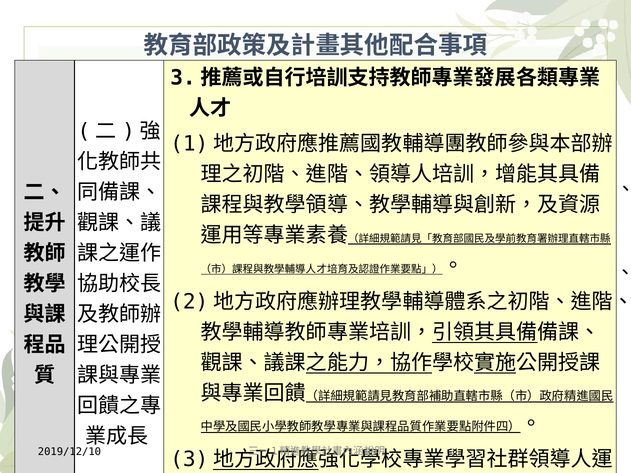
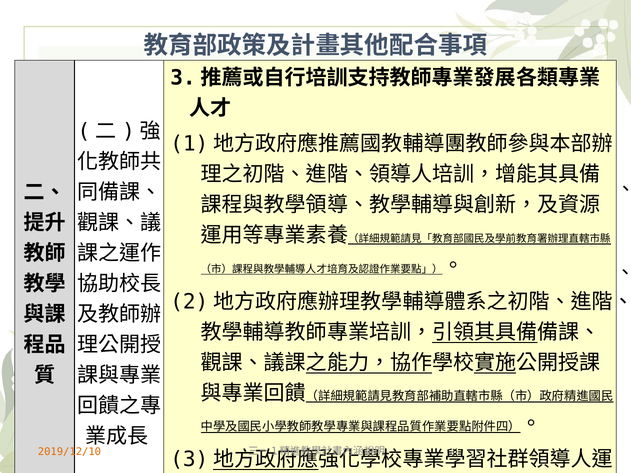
2019/12/10 colour: black -> orange
